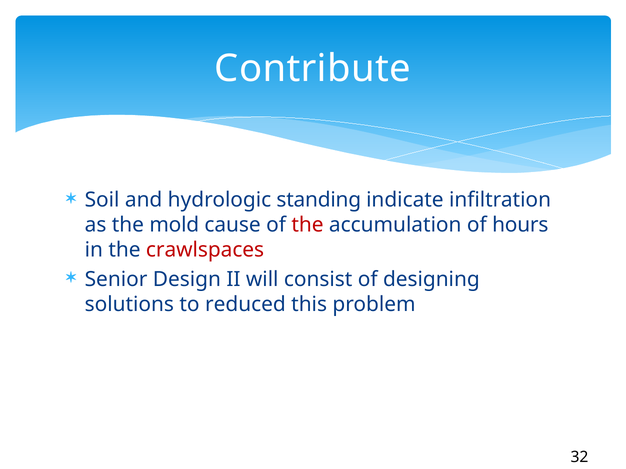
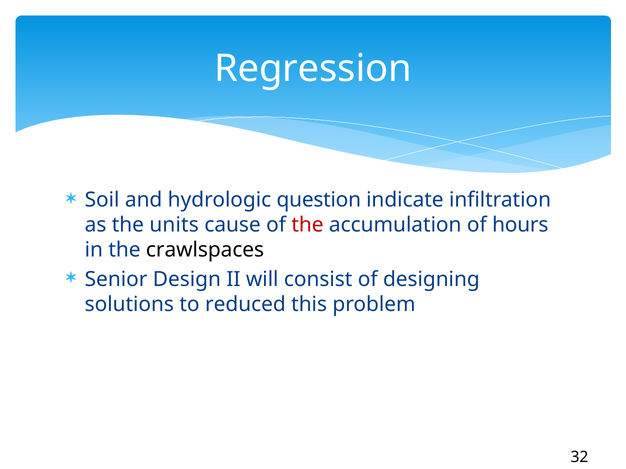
Contribute: Contribute -> Regression
standing: standing -> question
mold: mold -> units
crawlspaces colour: red -> black
